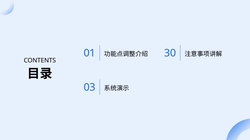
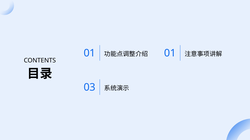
30 at (170, 53): 30 -> 01
